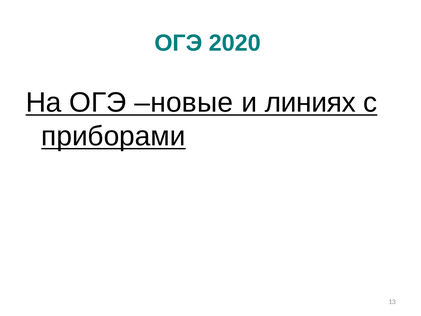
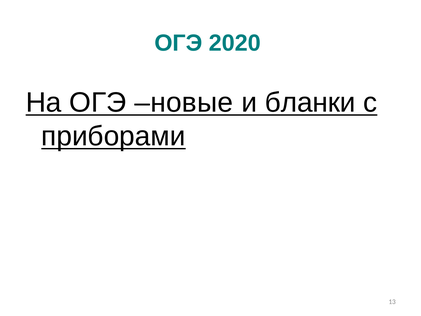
линиях: линиях -> бланки
